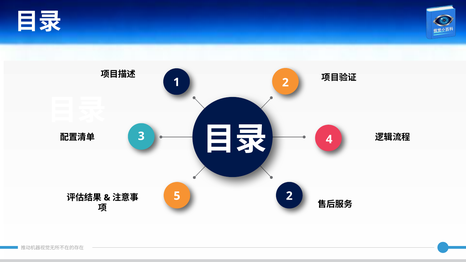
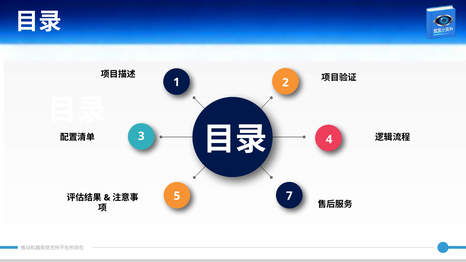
5 2: 2 -> 7
